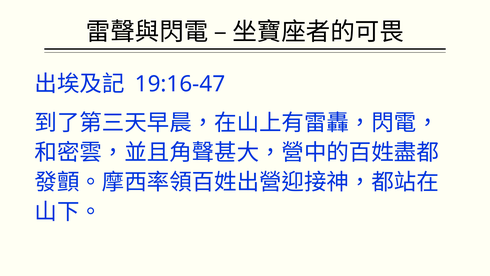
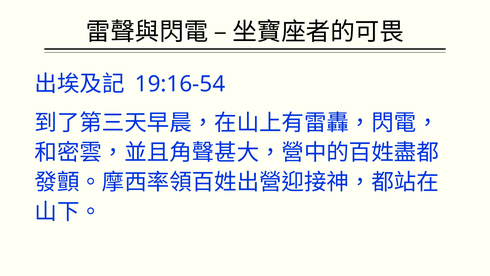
19:16-47: 19:16-47 -> 19:16-54
